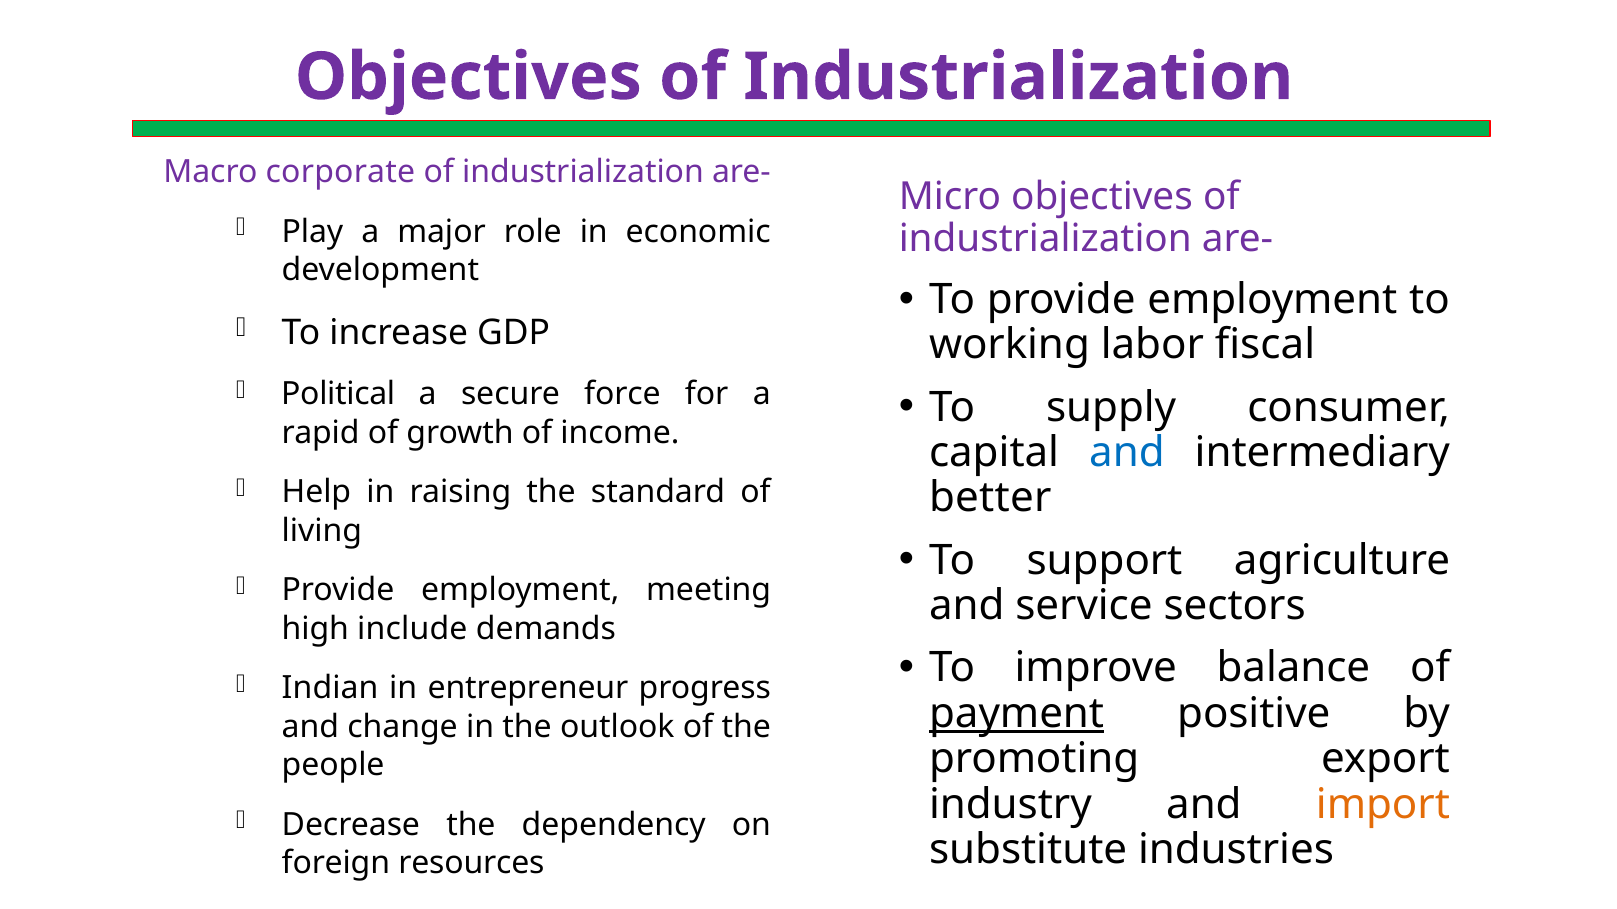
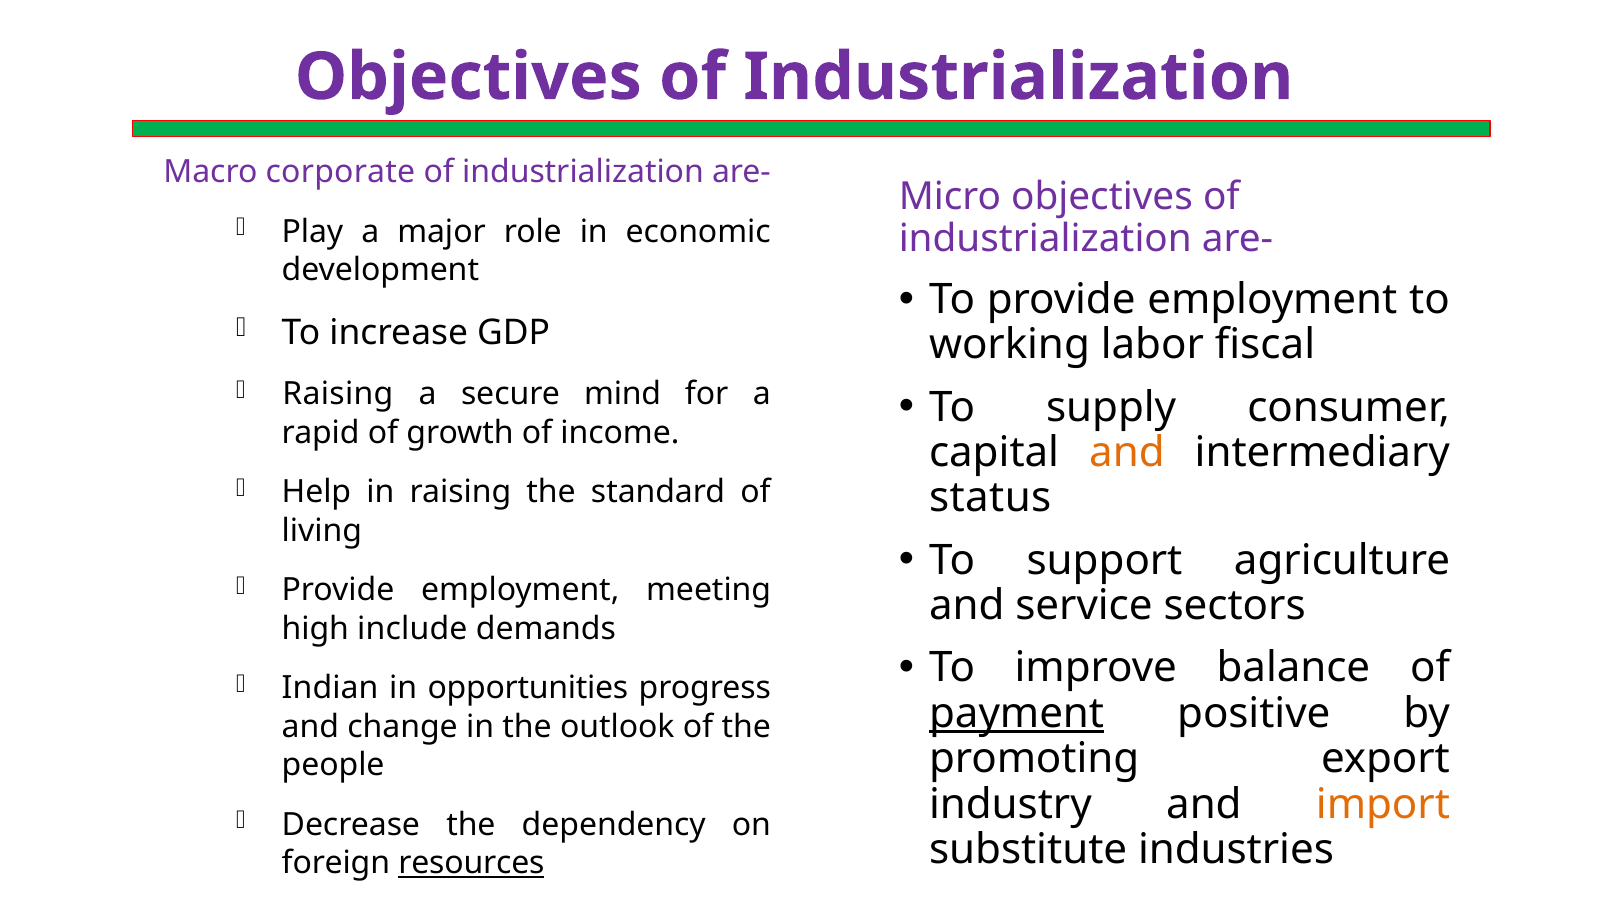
Political at (338, 394): Political -> Raising
force: force -> mind
and at (1127, 453) colour: blue -> orange
better: better -> status
entrepreneur: entrepreneur -> opportunities
resources underline: none -> present
